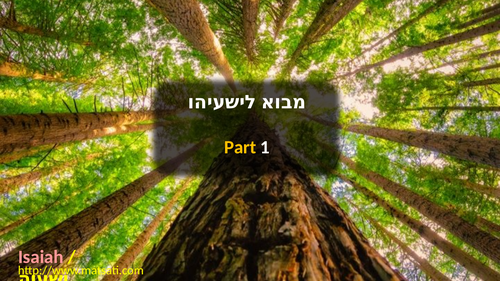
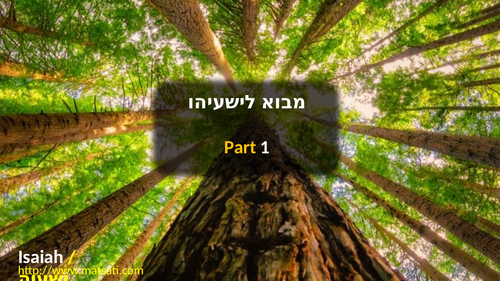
Isaiah colour: pink -> white
